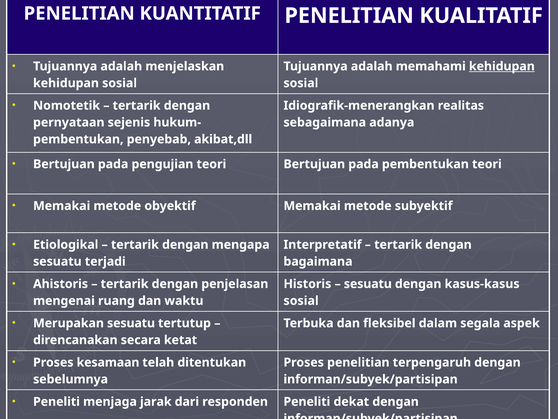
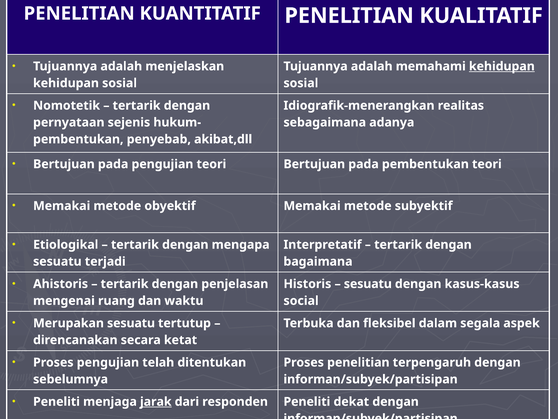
sosial at (301, 300): sosial -> social
Proses kesamaan: kesamaan -> pengujian
jarak underline: none -> present
